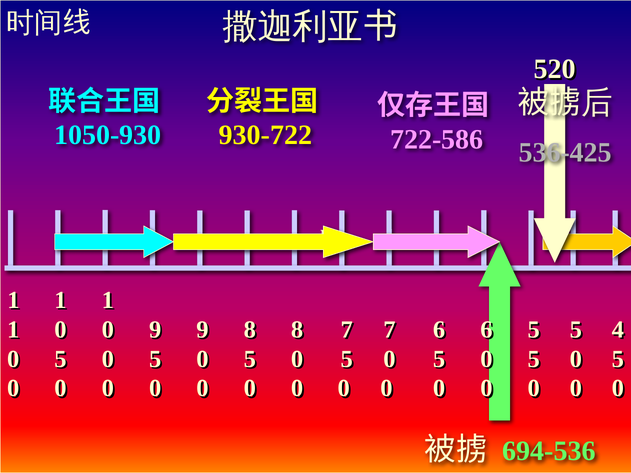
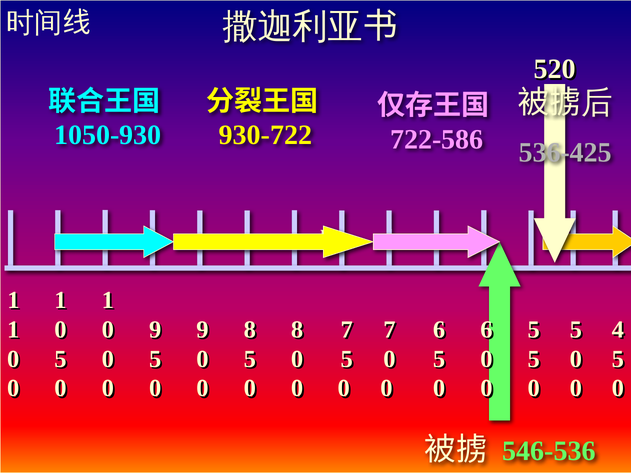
694-536: 694-536 -> 546-536
